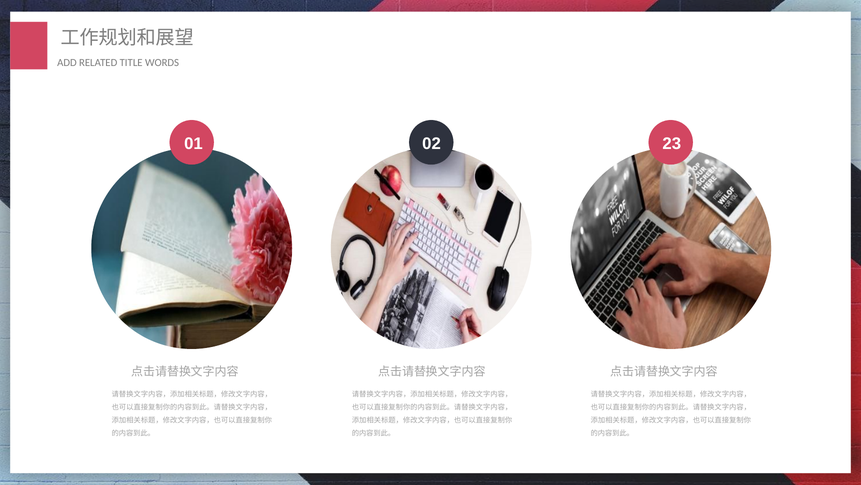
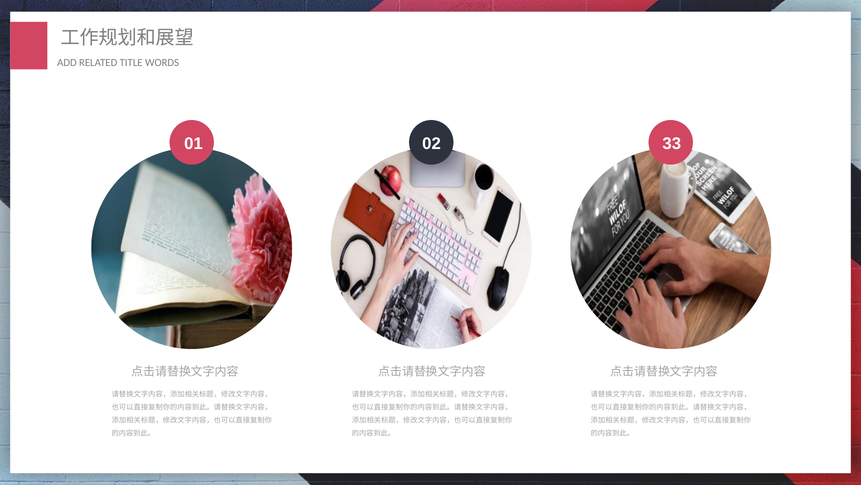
23: 23 -> 33
